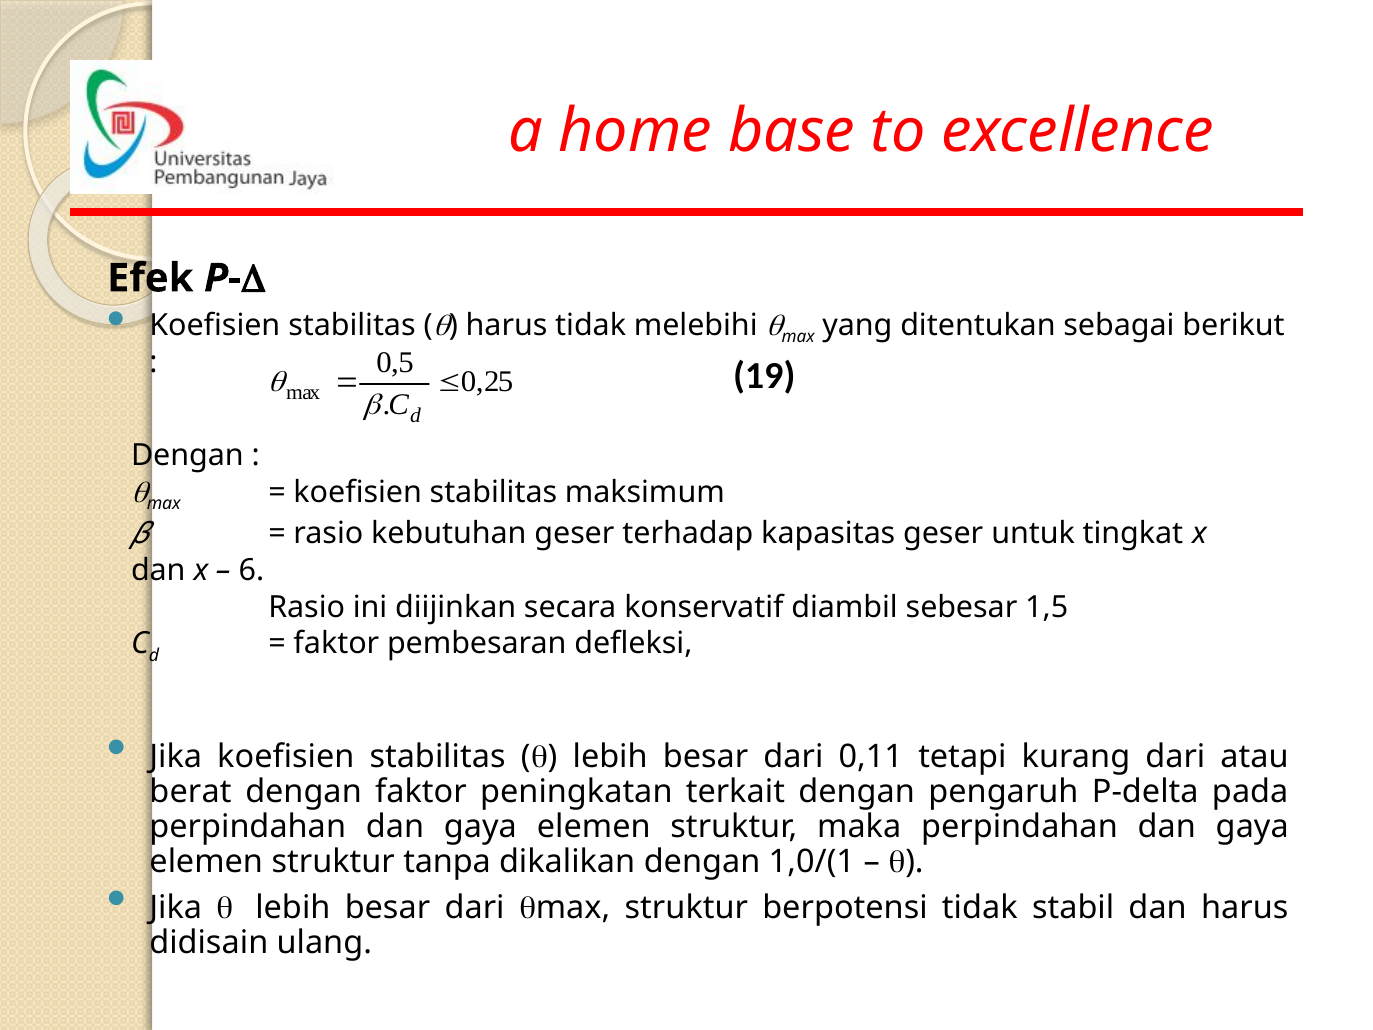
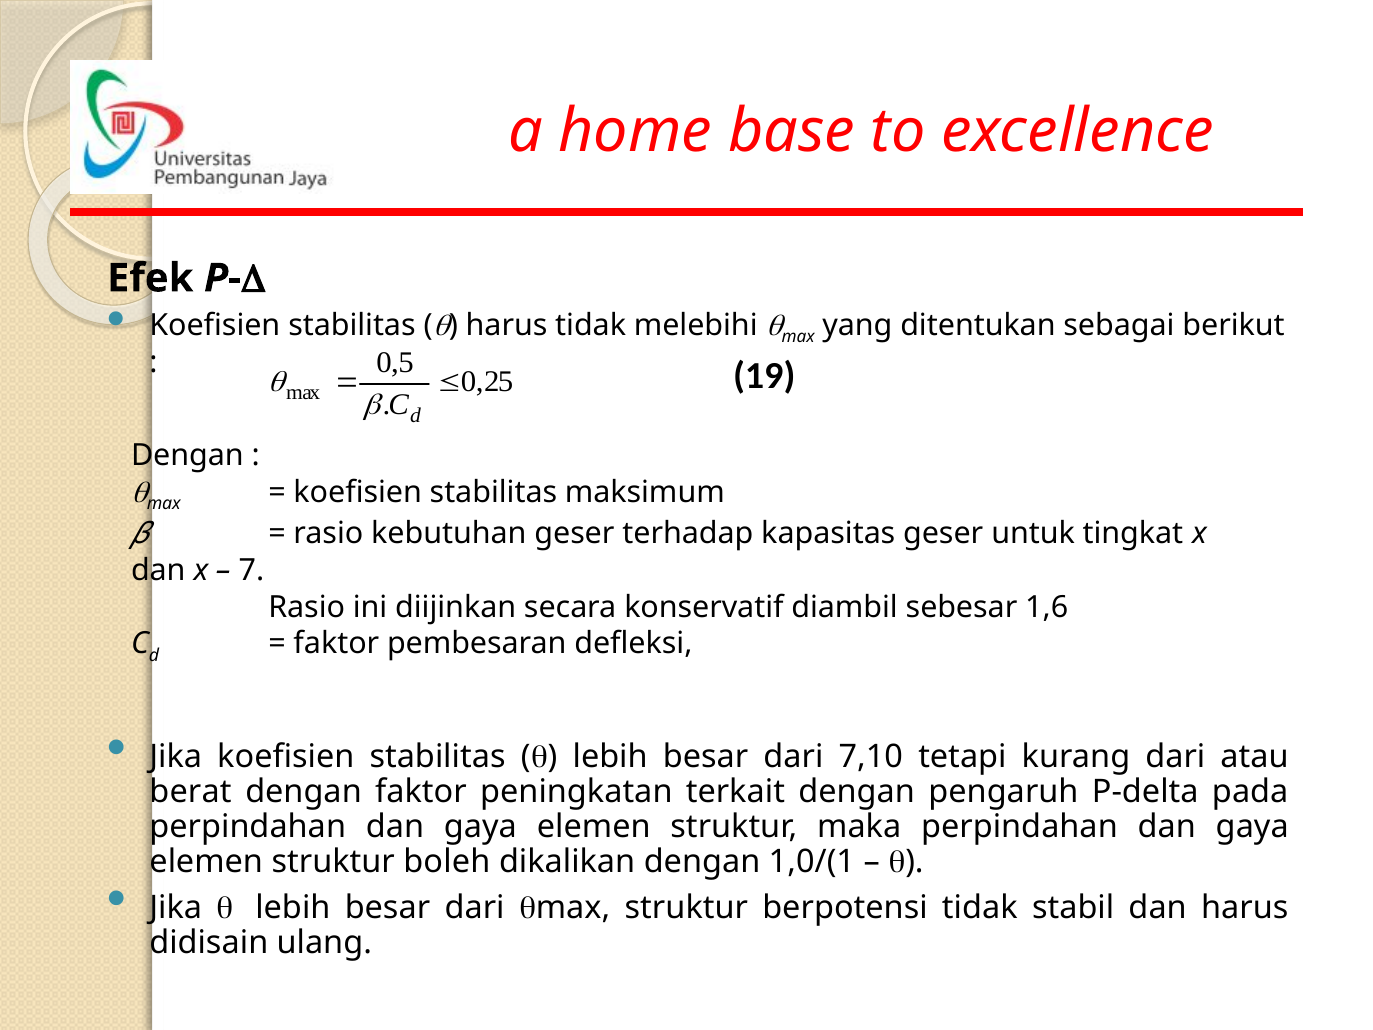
6: 6 -> 7
1,5: 1,5 -> 1,6
0,11: 0,11 -> 7,10
tanpa: tanpa -> boleh
